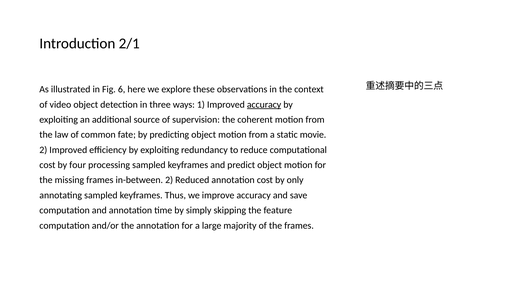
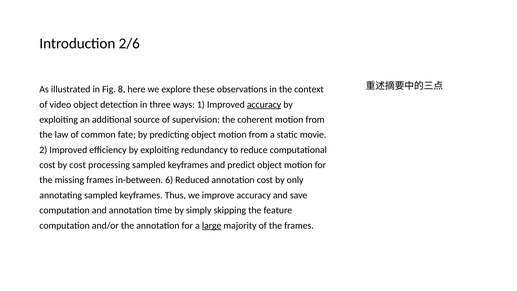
2/1: 2/1 -> 2/6
6: 6 -> 8
by four: four -> cost
in-between 2: 2 -> 6
large underline: none -> present
